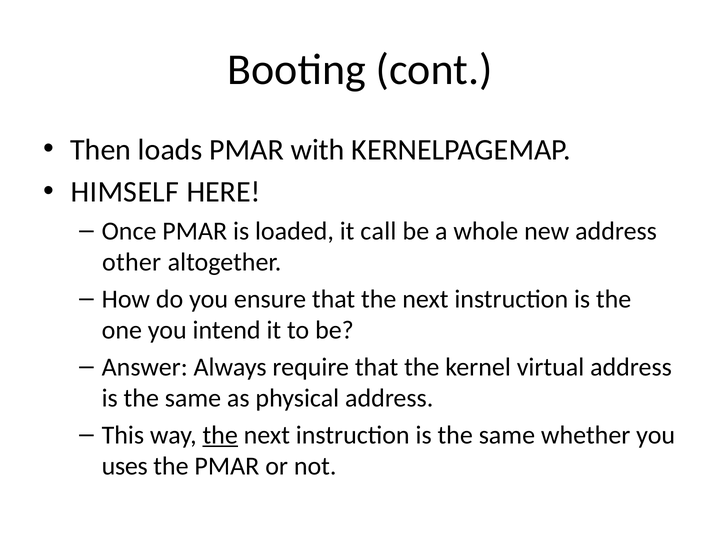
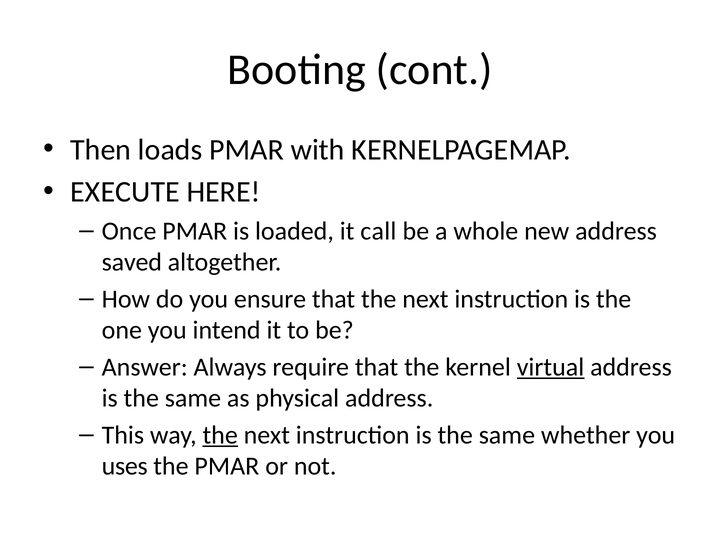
HIMSELF: HIMSELF -> EXECUTE
other: other -> saved
virtual underline: none -> present
